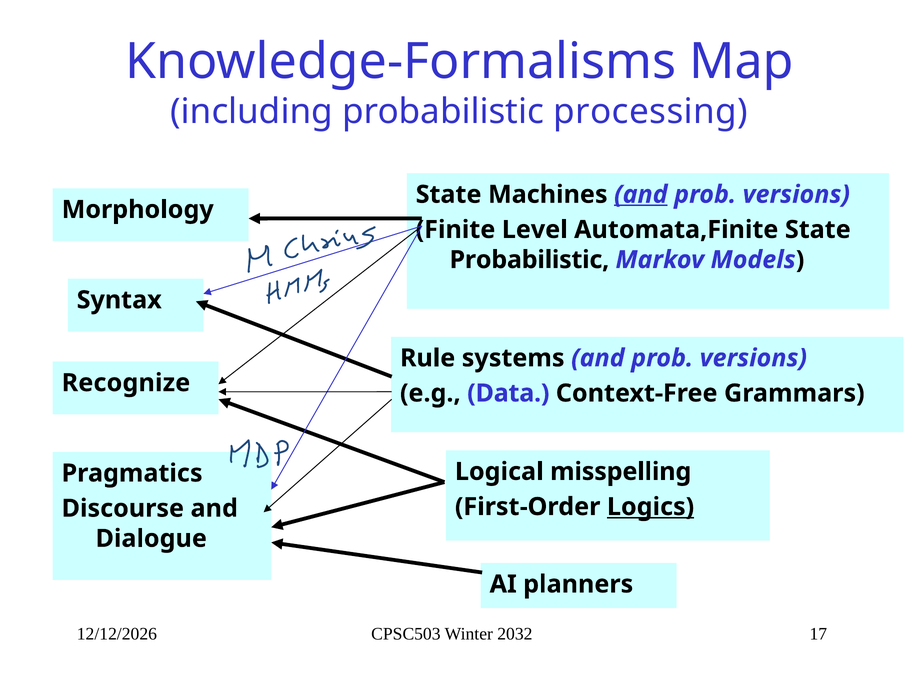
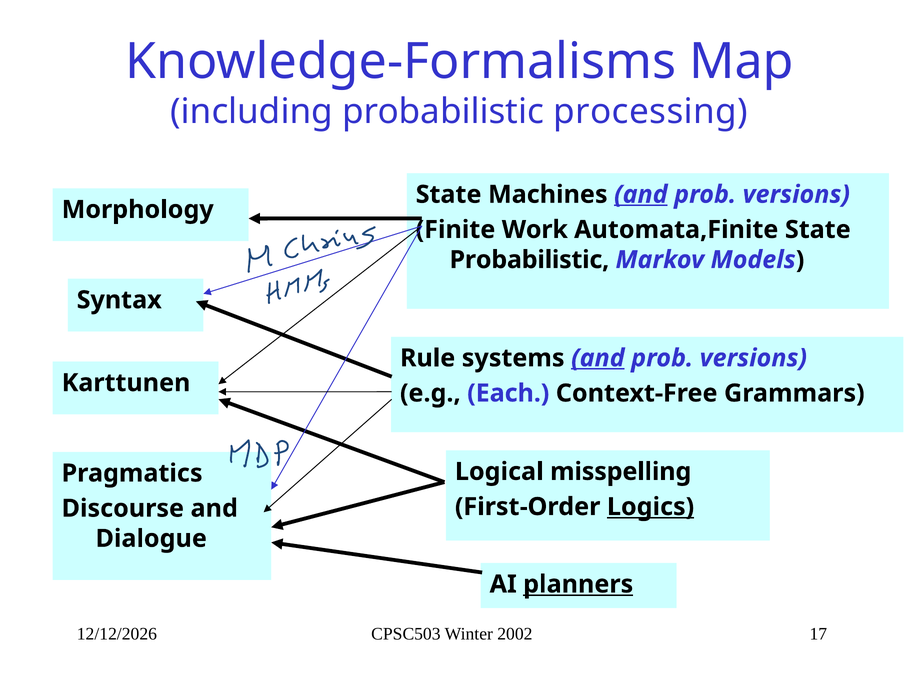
Level: Level -> Work
and at (598, 358) underline: none -> present
Recognize: Recognize -> Karttunen
Data: Data -> Each
planners underline: none -> present
2032: 2032 -> 2002
